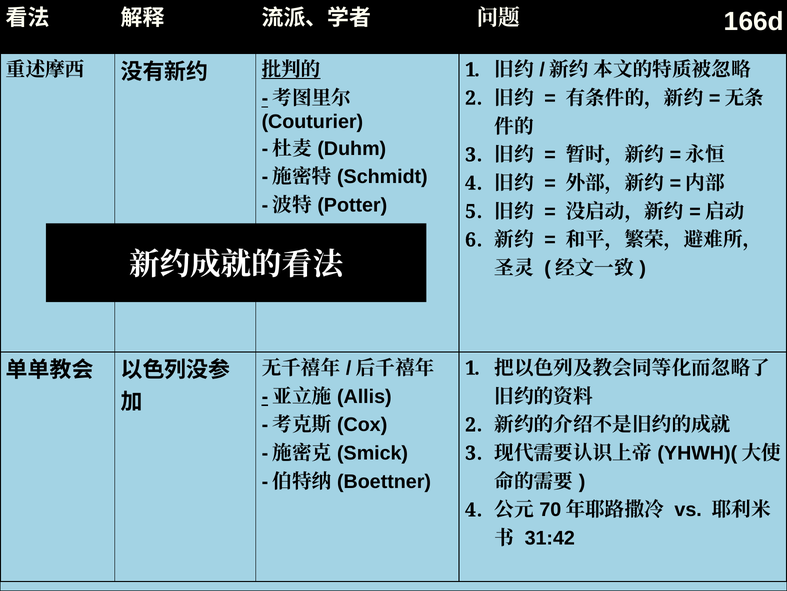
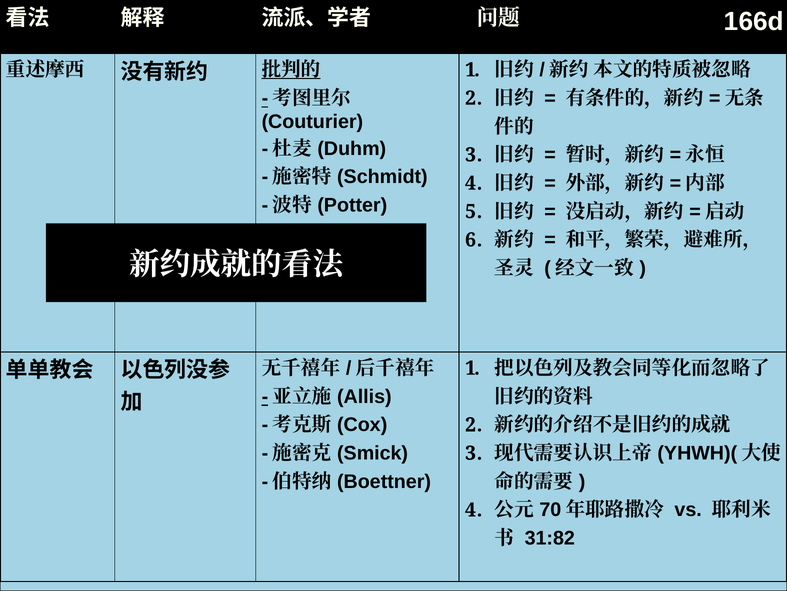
31:42: 31:42 -> 31:82
